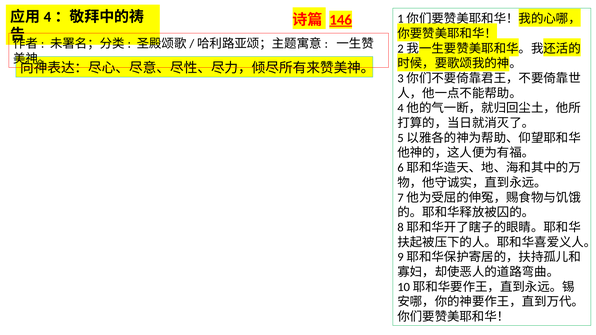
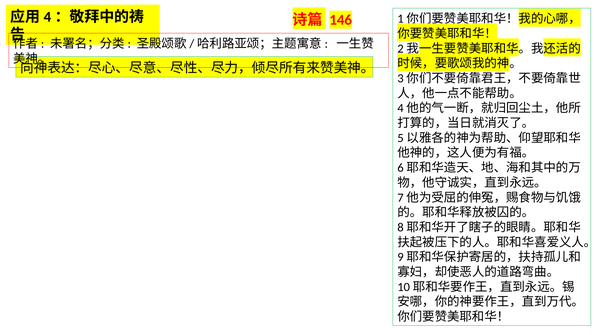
146 underline: present -> none
